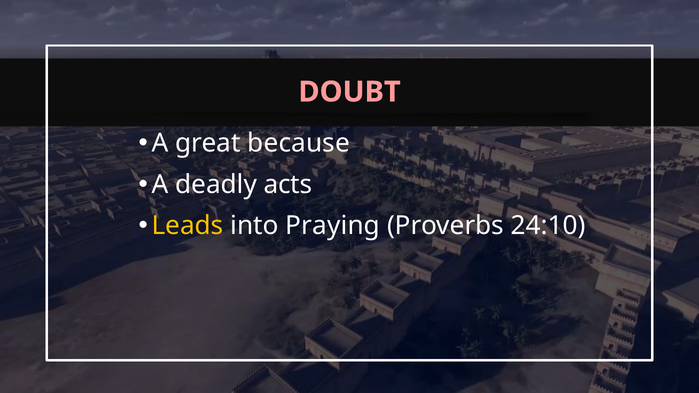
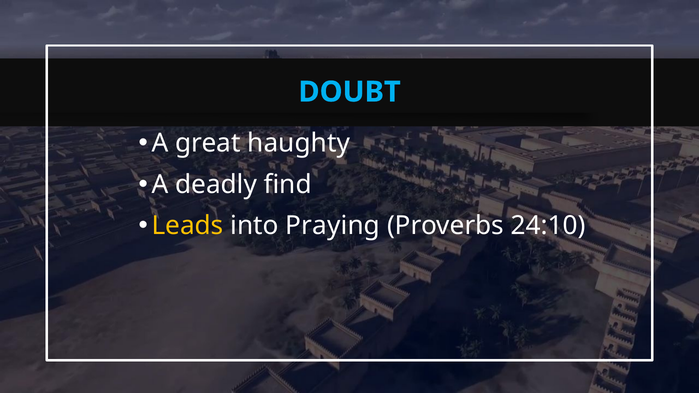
DOUBT colour: pink -> light blue
because: because -> haughty
acts: acts -> find
